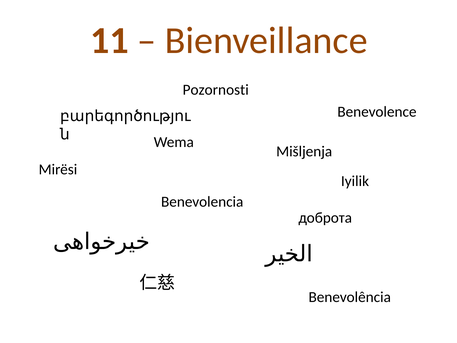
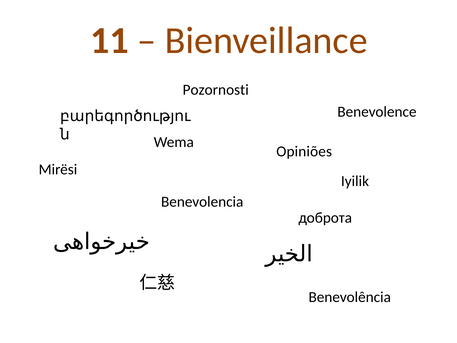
Mišljenja: Mišljenja -> Opiniões
